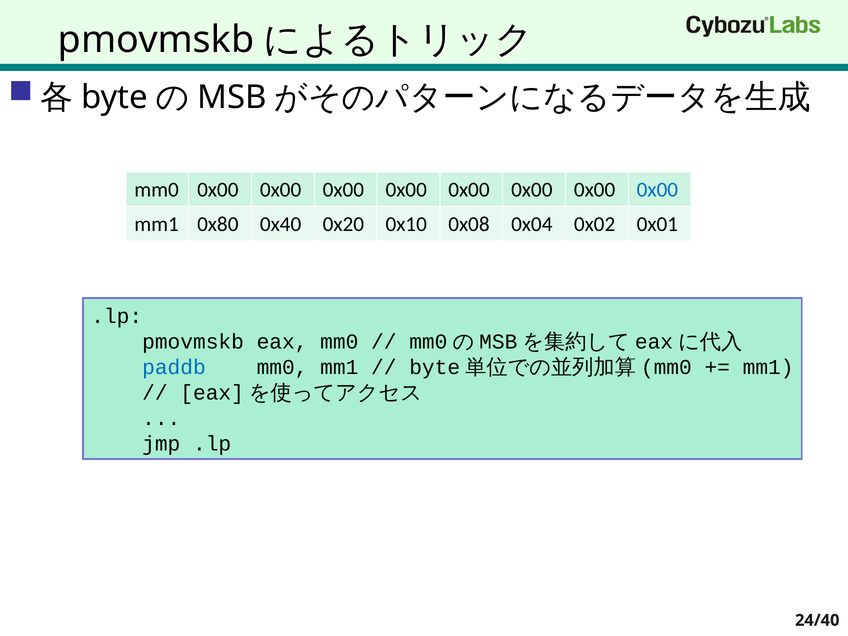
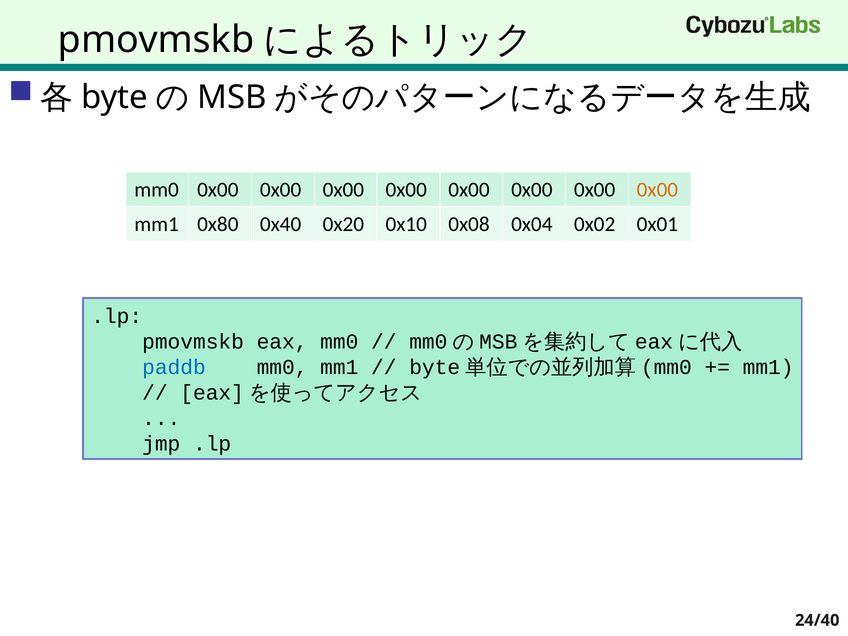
0x00 at (657, 190) colour: blue -> orange
